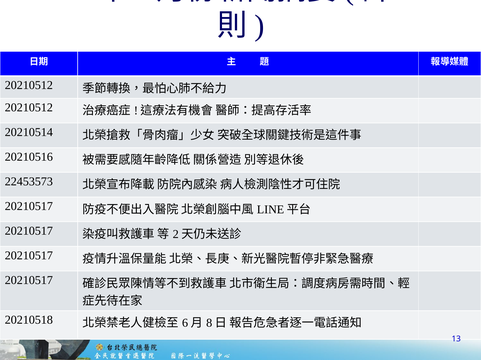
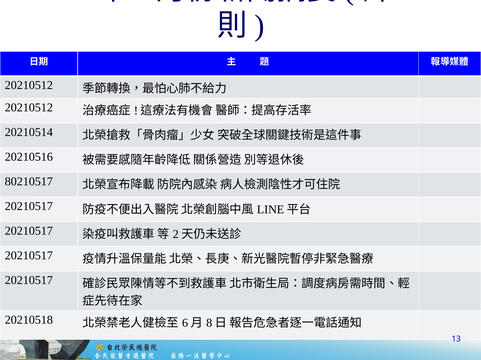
22453573: 22453573 -> 80210517
